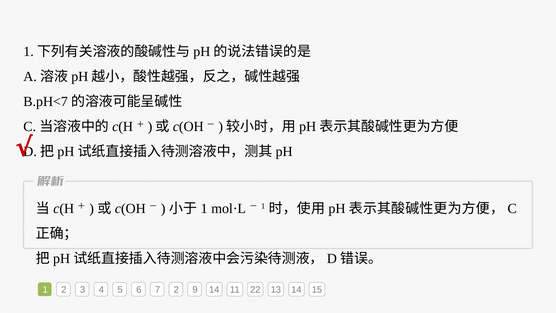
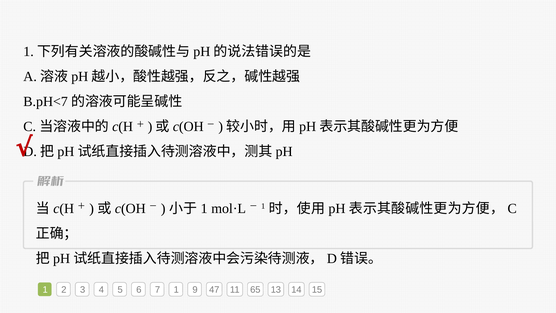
7 2: 2 -> 1
9 14: 14 -> 47
22: 22 -> 65
